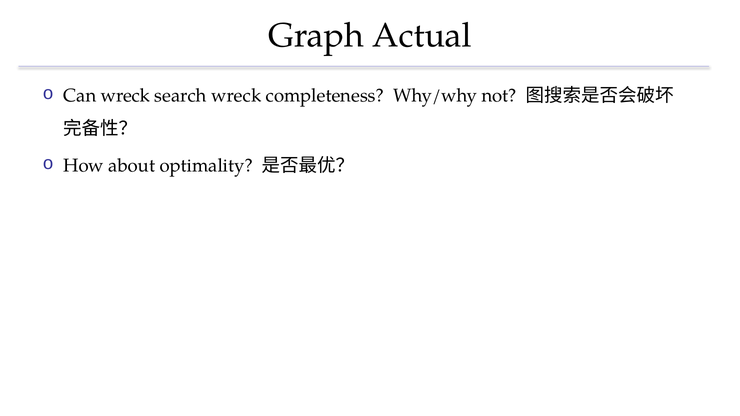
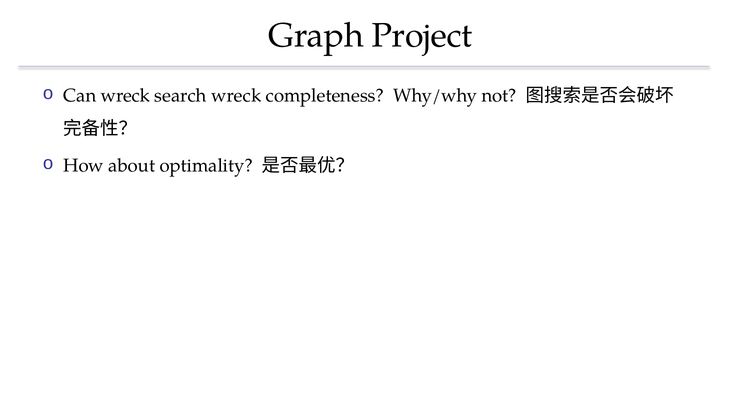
Actual: Actual -> Project
